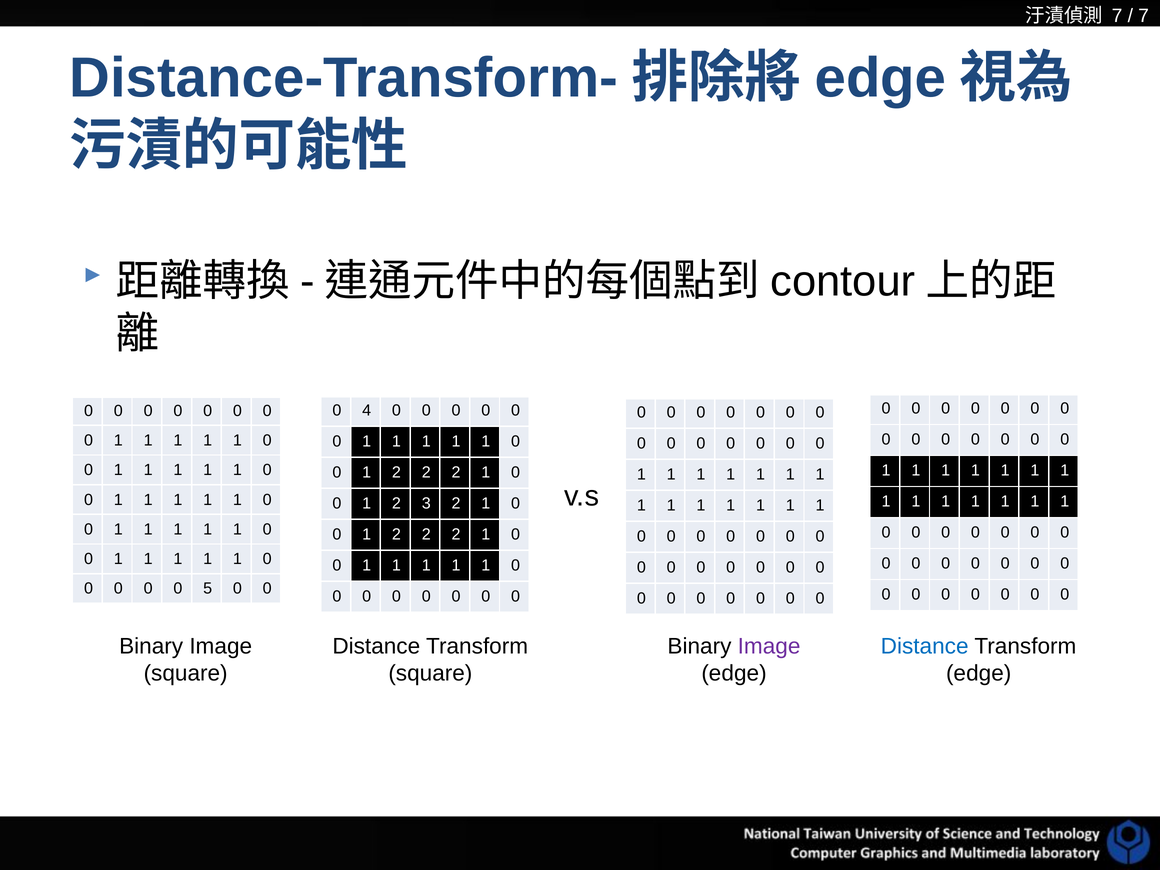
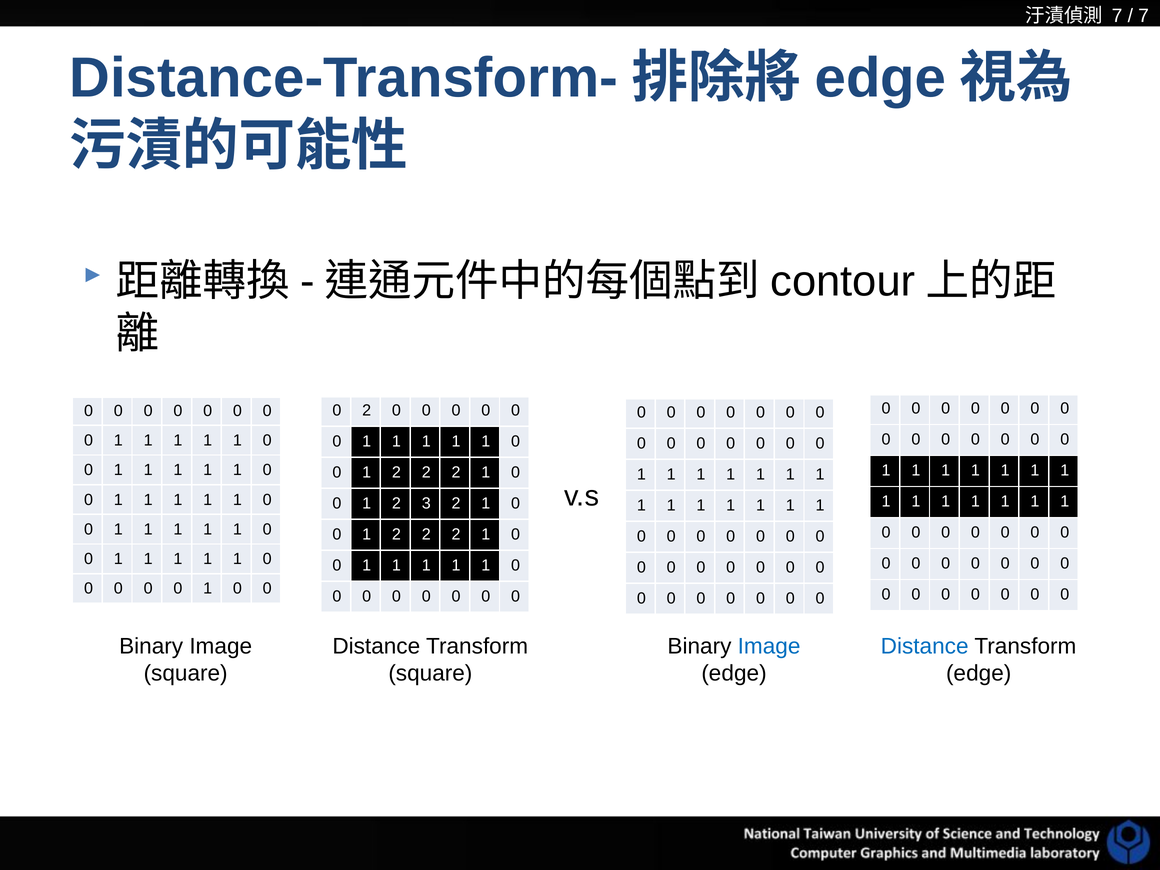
0 4: 4 -> 2
5 at (208, 589): 5 -> 1
Image at (769, 646) colour: purple -> blue
